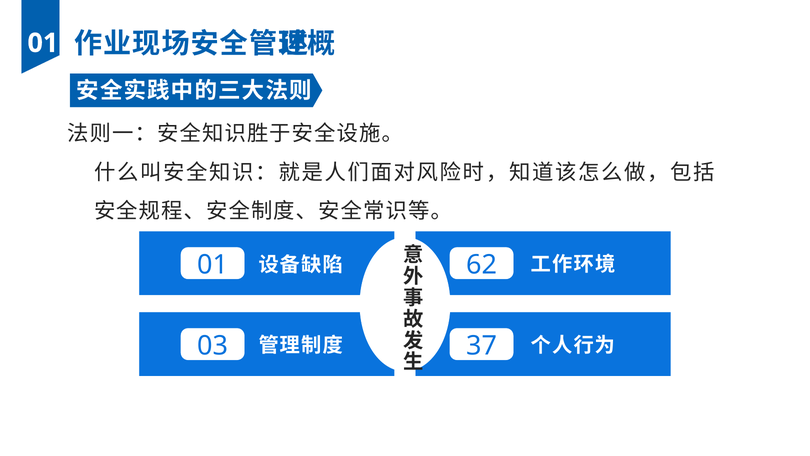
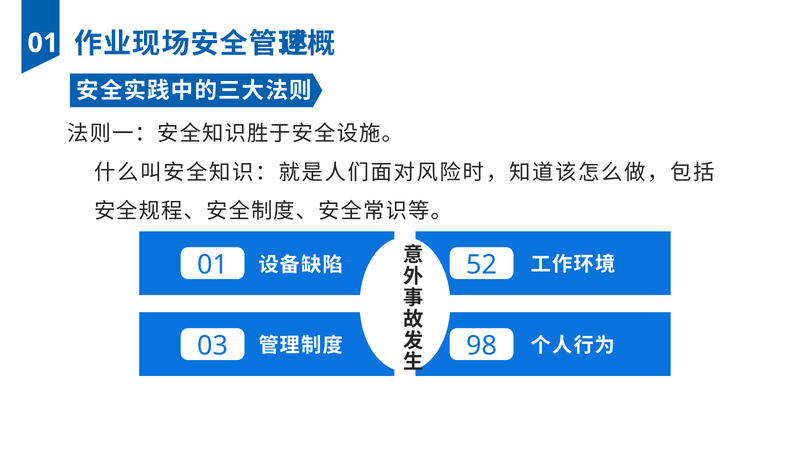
62: 62 -> 52
37: 37 -> 98
